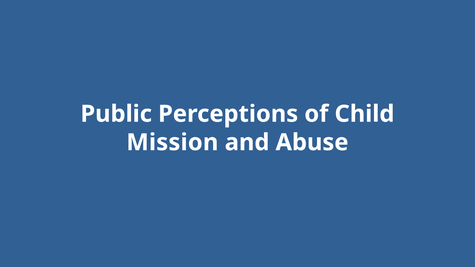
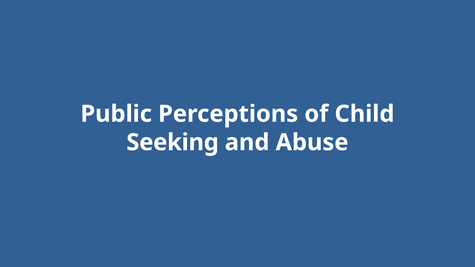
Mission: Mission -> Seeking
